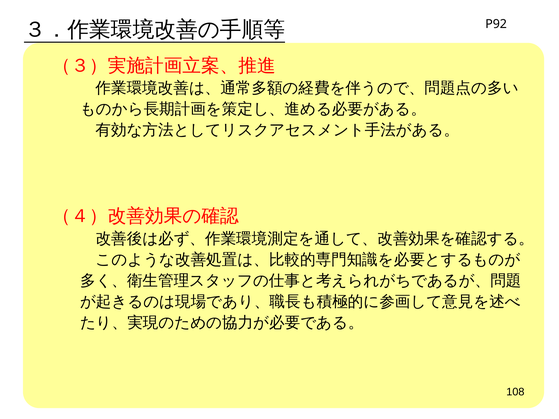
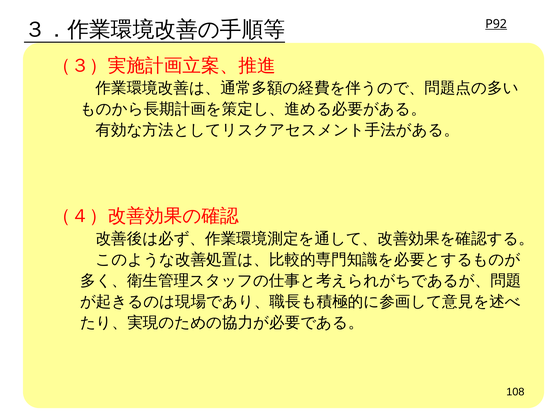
P92 underline: none -> present
